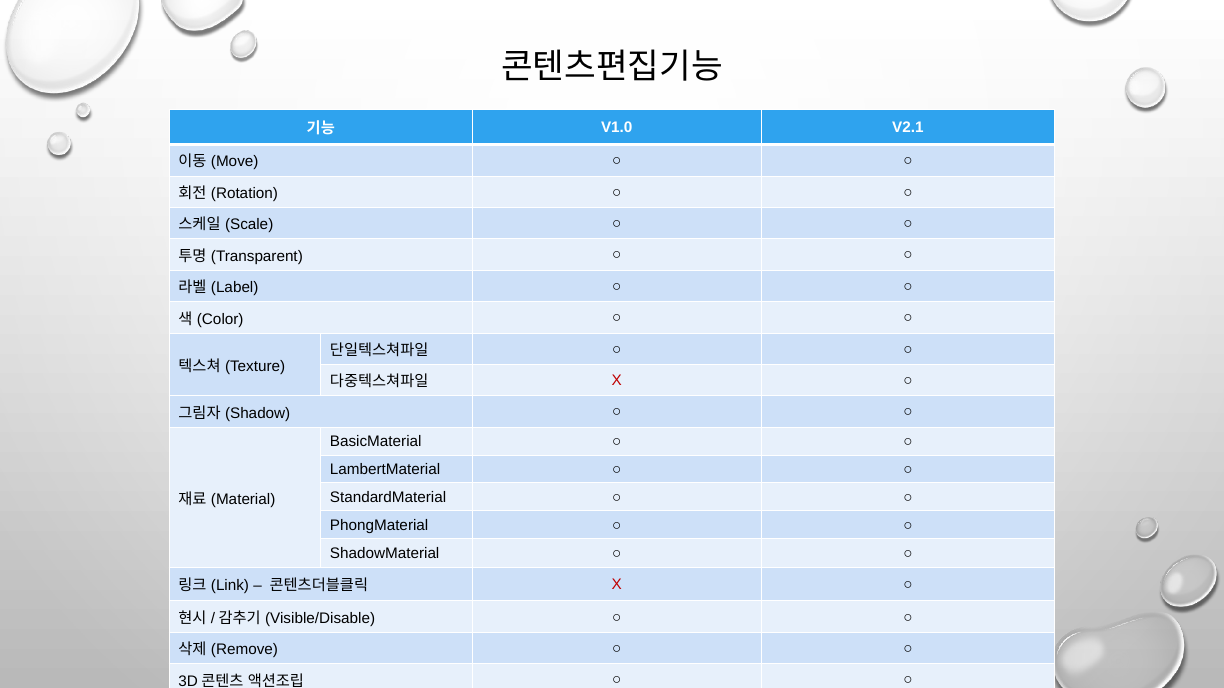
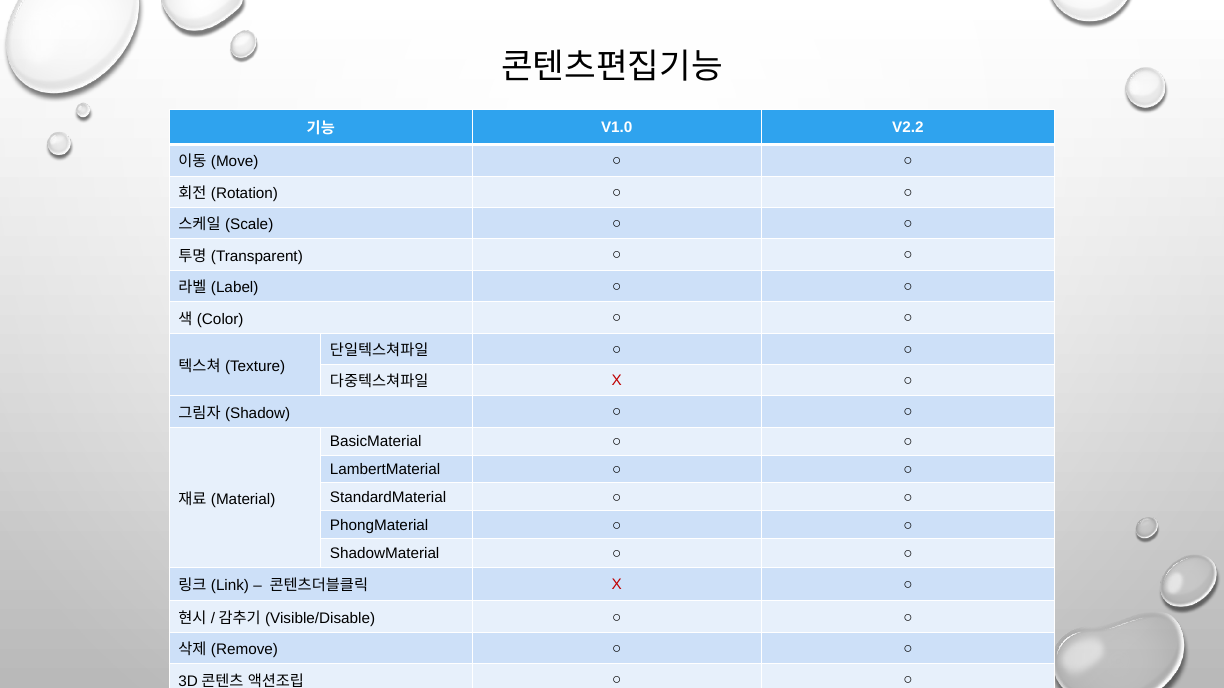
V2.1: V2.1 -> V2.2
